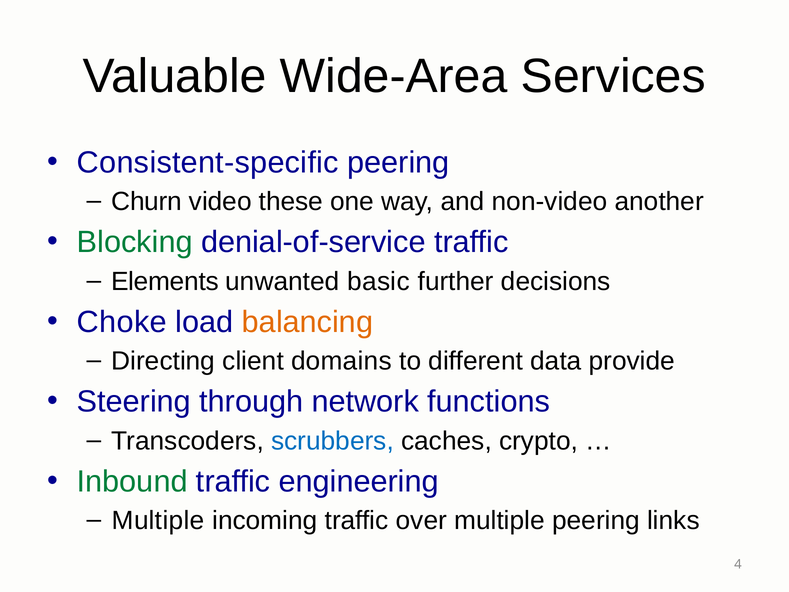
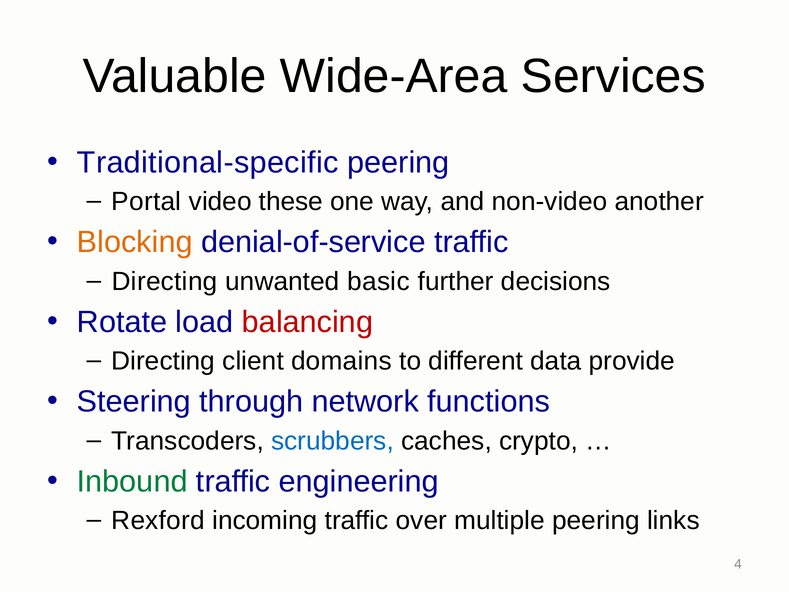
Consistent-specific: Consistent-specific -> Traditional-specific
Churn: Churn -> Portal
Blocking colour: green -> orange
Elements at (165, 281): Elements -> Directing
Choke: Choke -> Rotate
balancing colour: orange -> red
Multiple at (158, 520): Multiple -> Rexford
